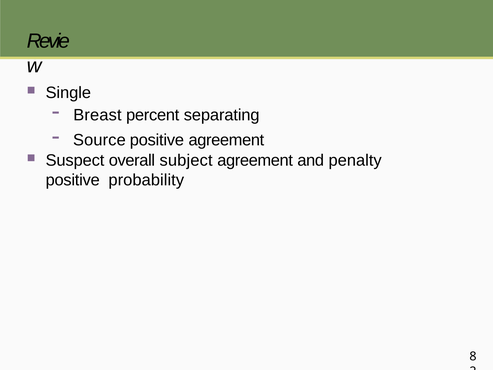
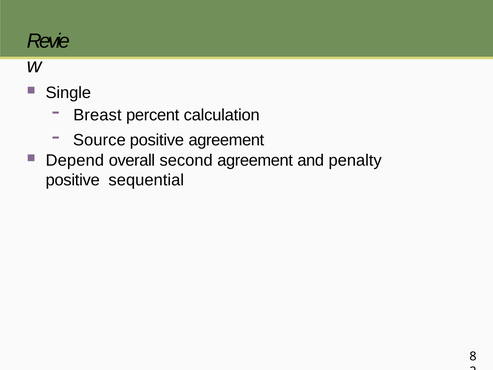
separating: separating -> calculation
Suspect: Suspect -> Depend
subject: subject -> second
probability: probability -> sequential
